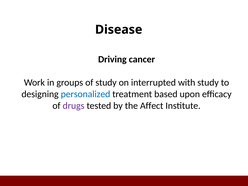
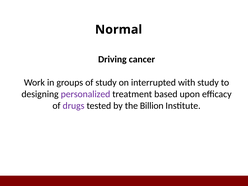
Disease: Disease -> Normal
personalized colour: blue -> purple
Affect: Affect -> Billion
